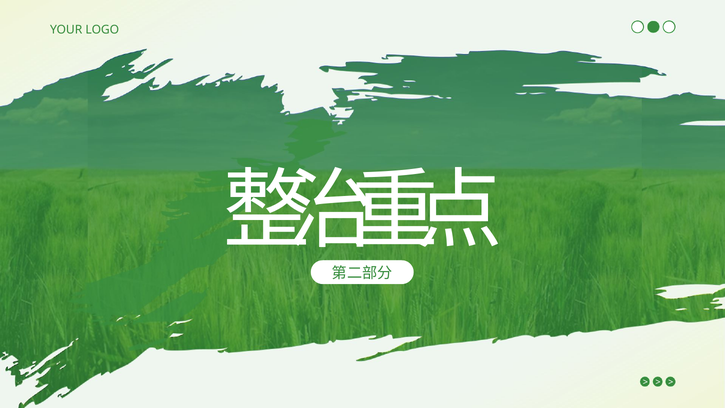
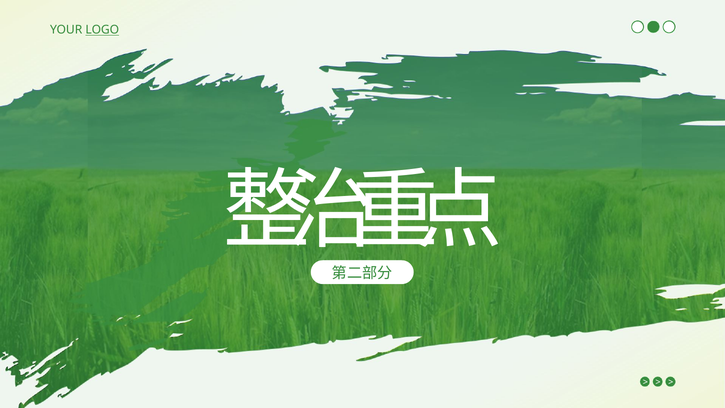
LOGO underline: none -> present
